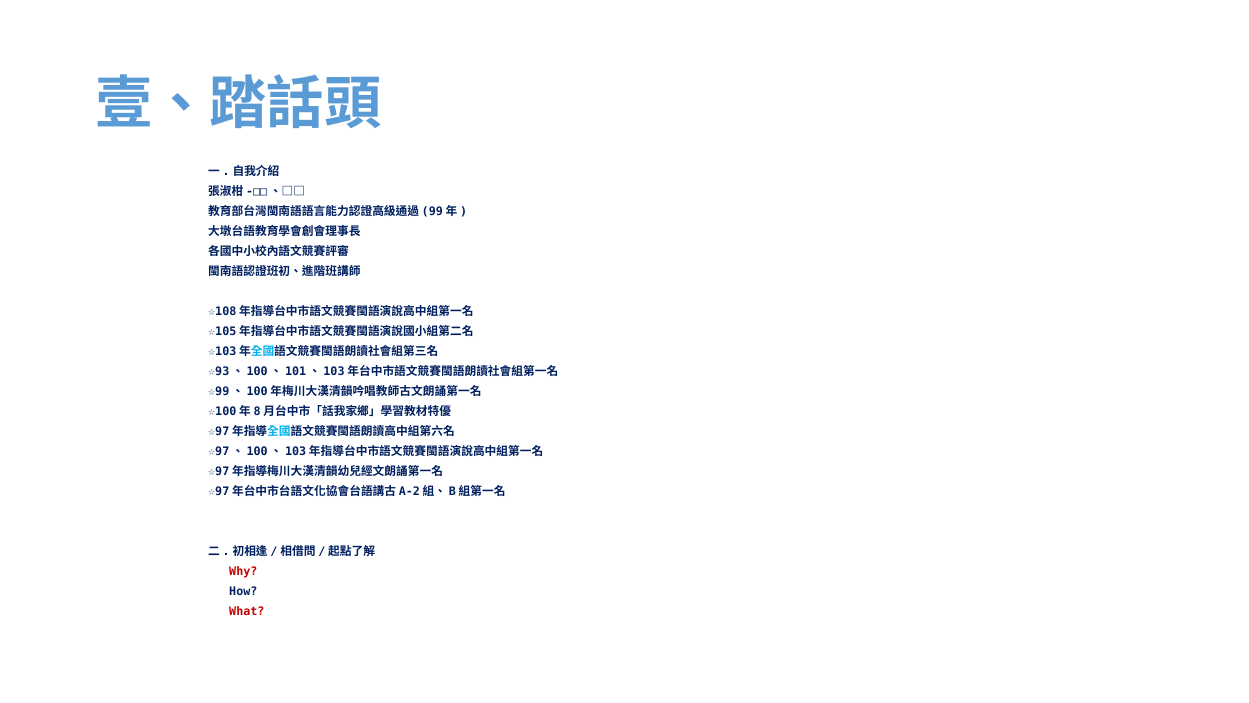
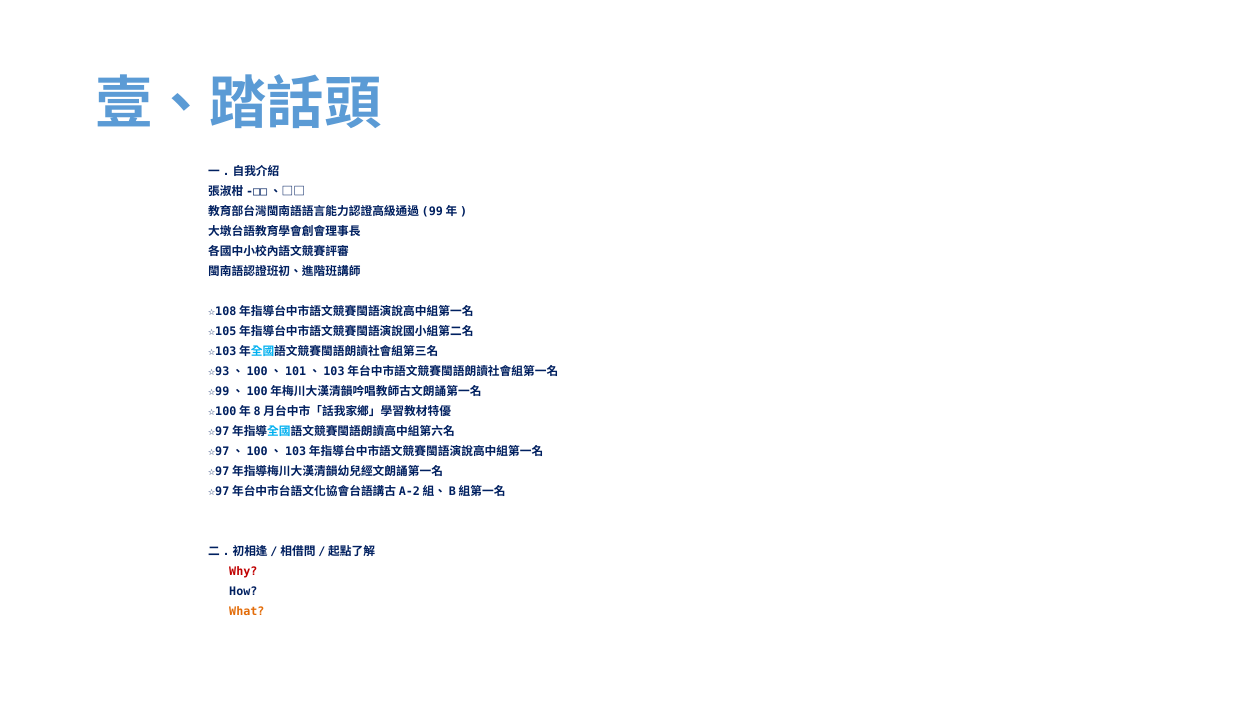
What colour: red -> orange
